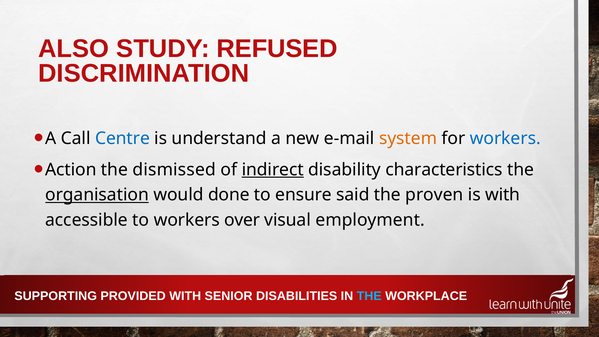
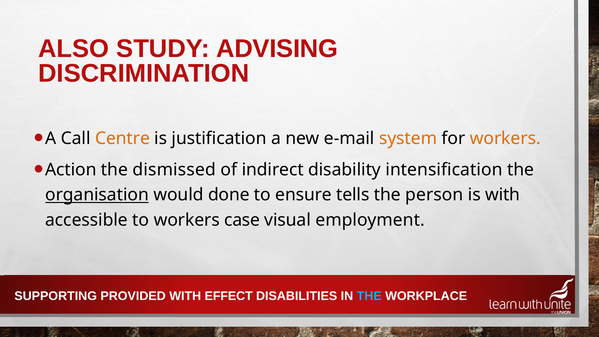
REFUSED: REFUSED -> ADVISING
Centre colour: blue -> orange
understand: understand -> justification
workers at (505, 138) colour: blue -> orange
indirect underline: present -> none
characteristics: characteristics -> intensification
said: said -> tells
proven: proven -> person
over: over -> case
SENIOR: SENIOR -> EFFECT
